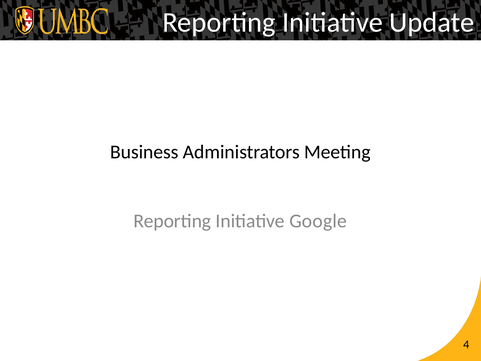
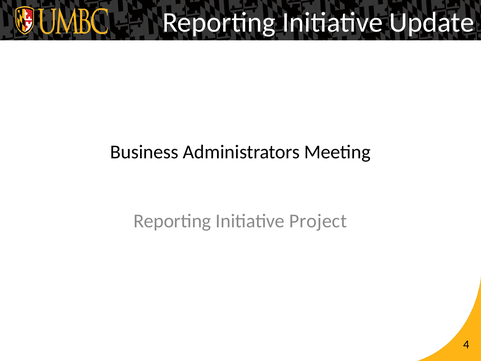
Google: Google -> Project
